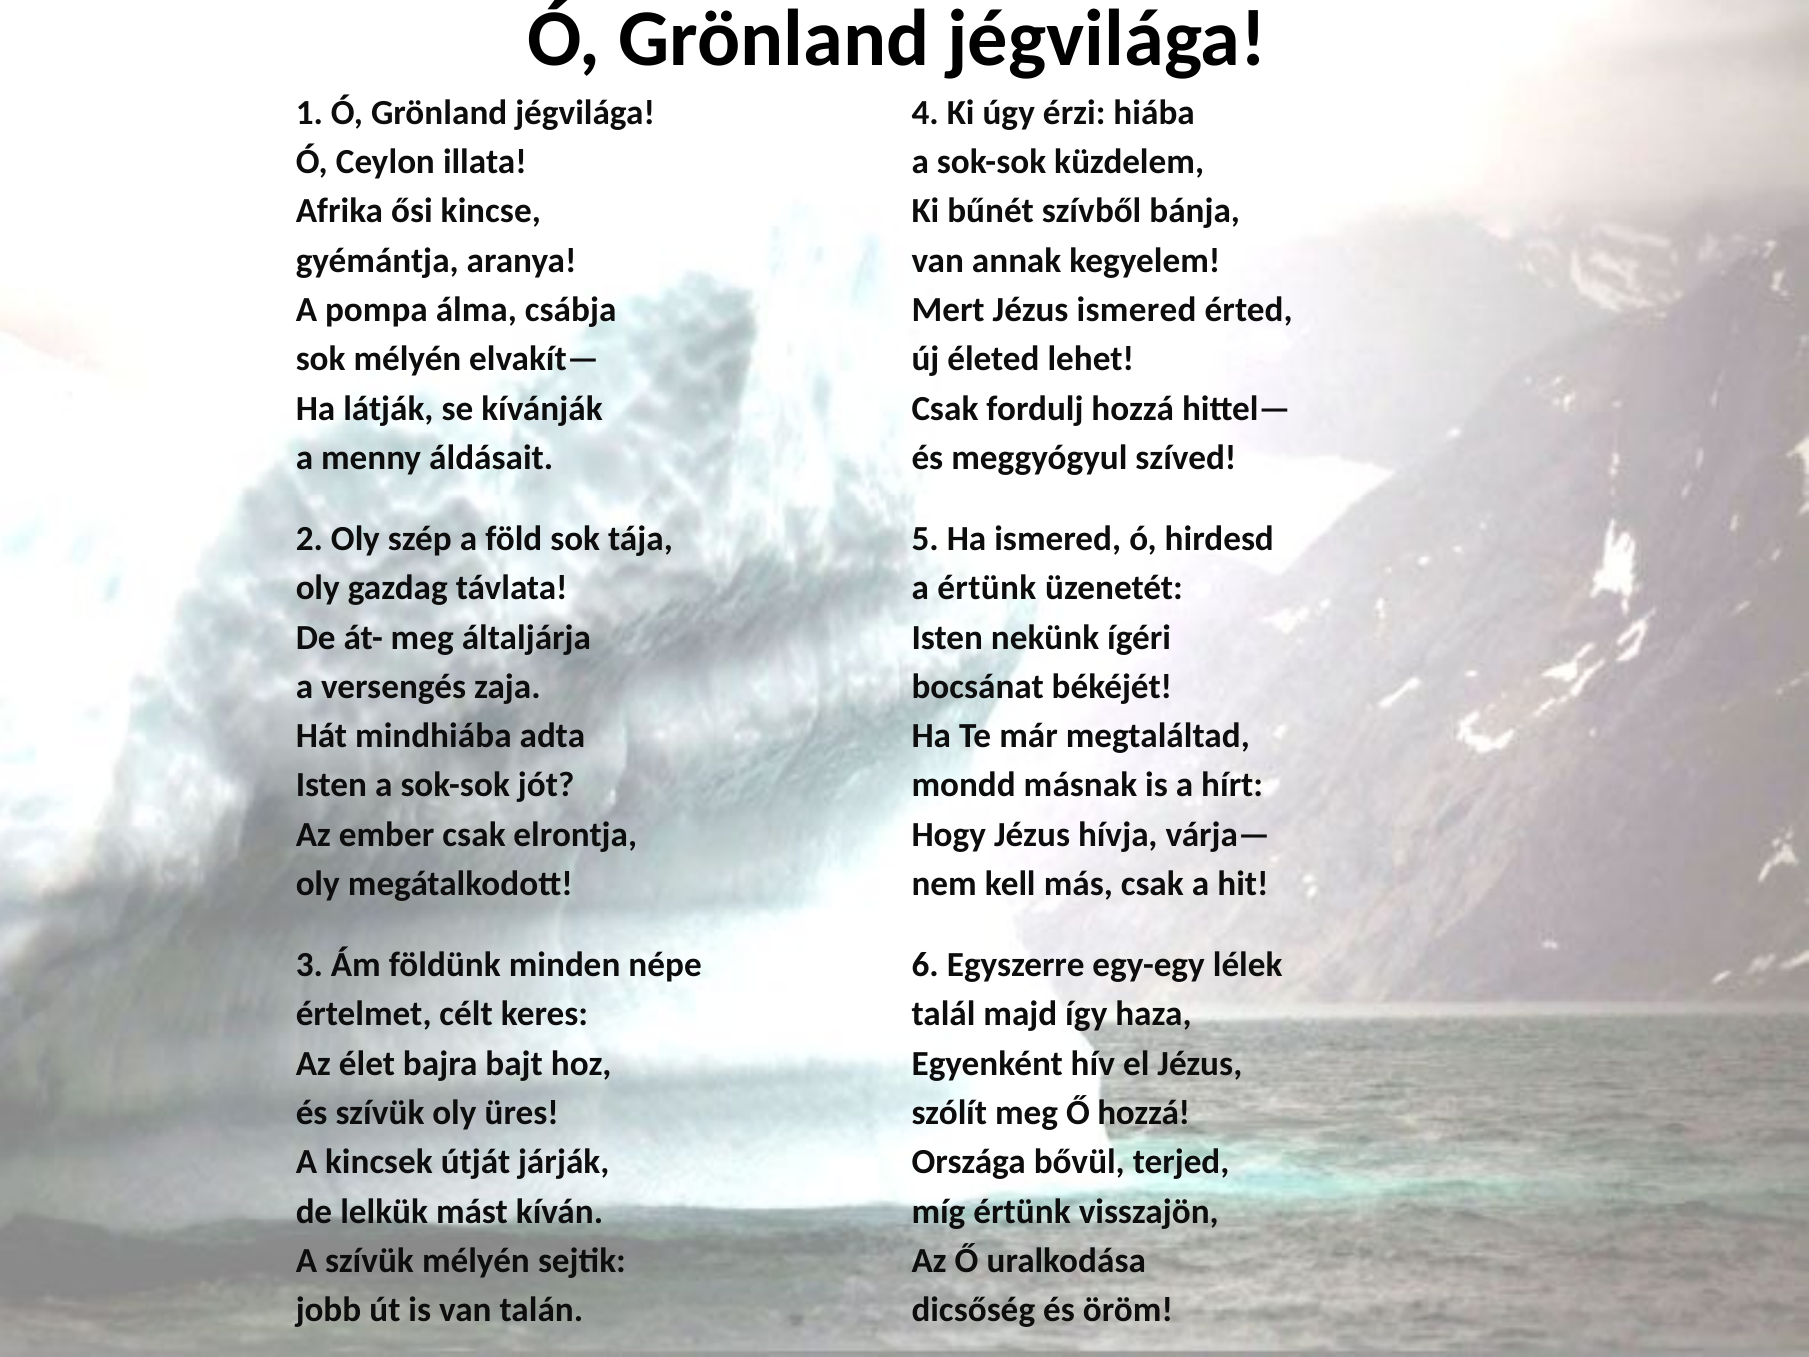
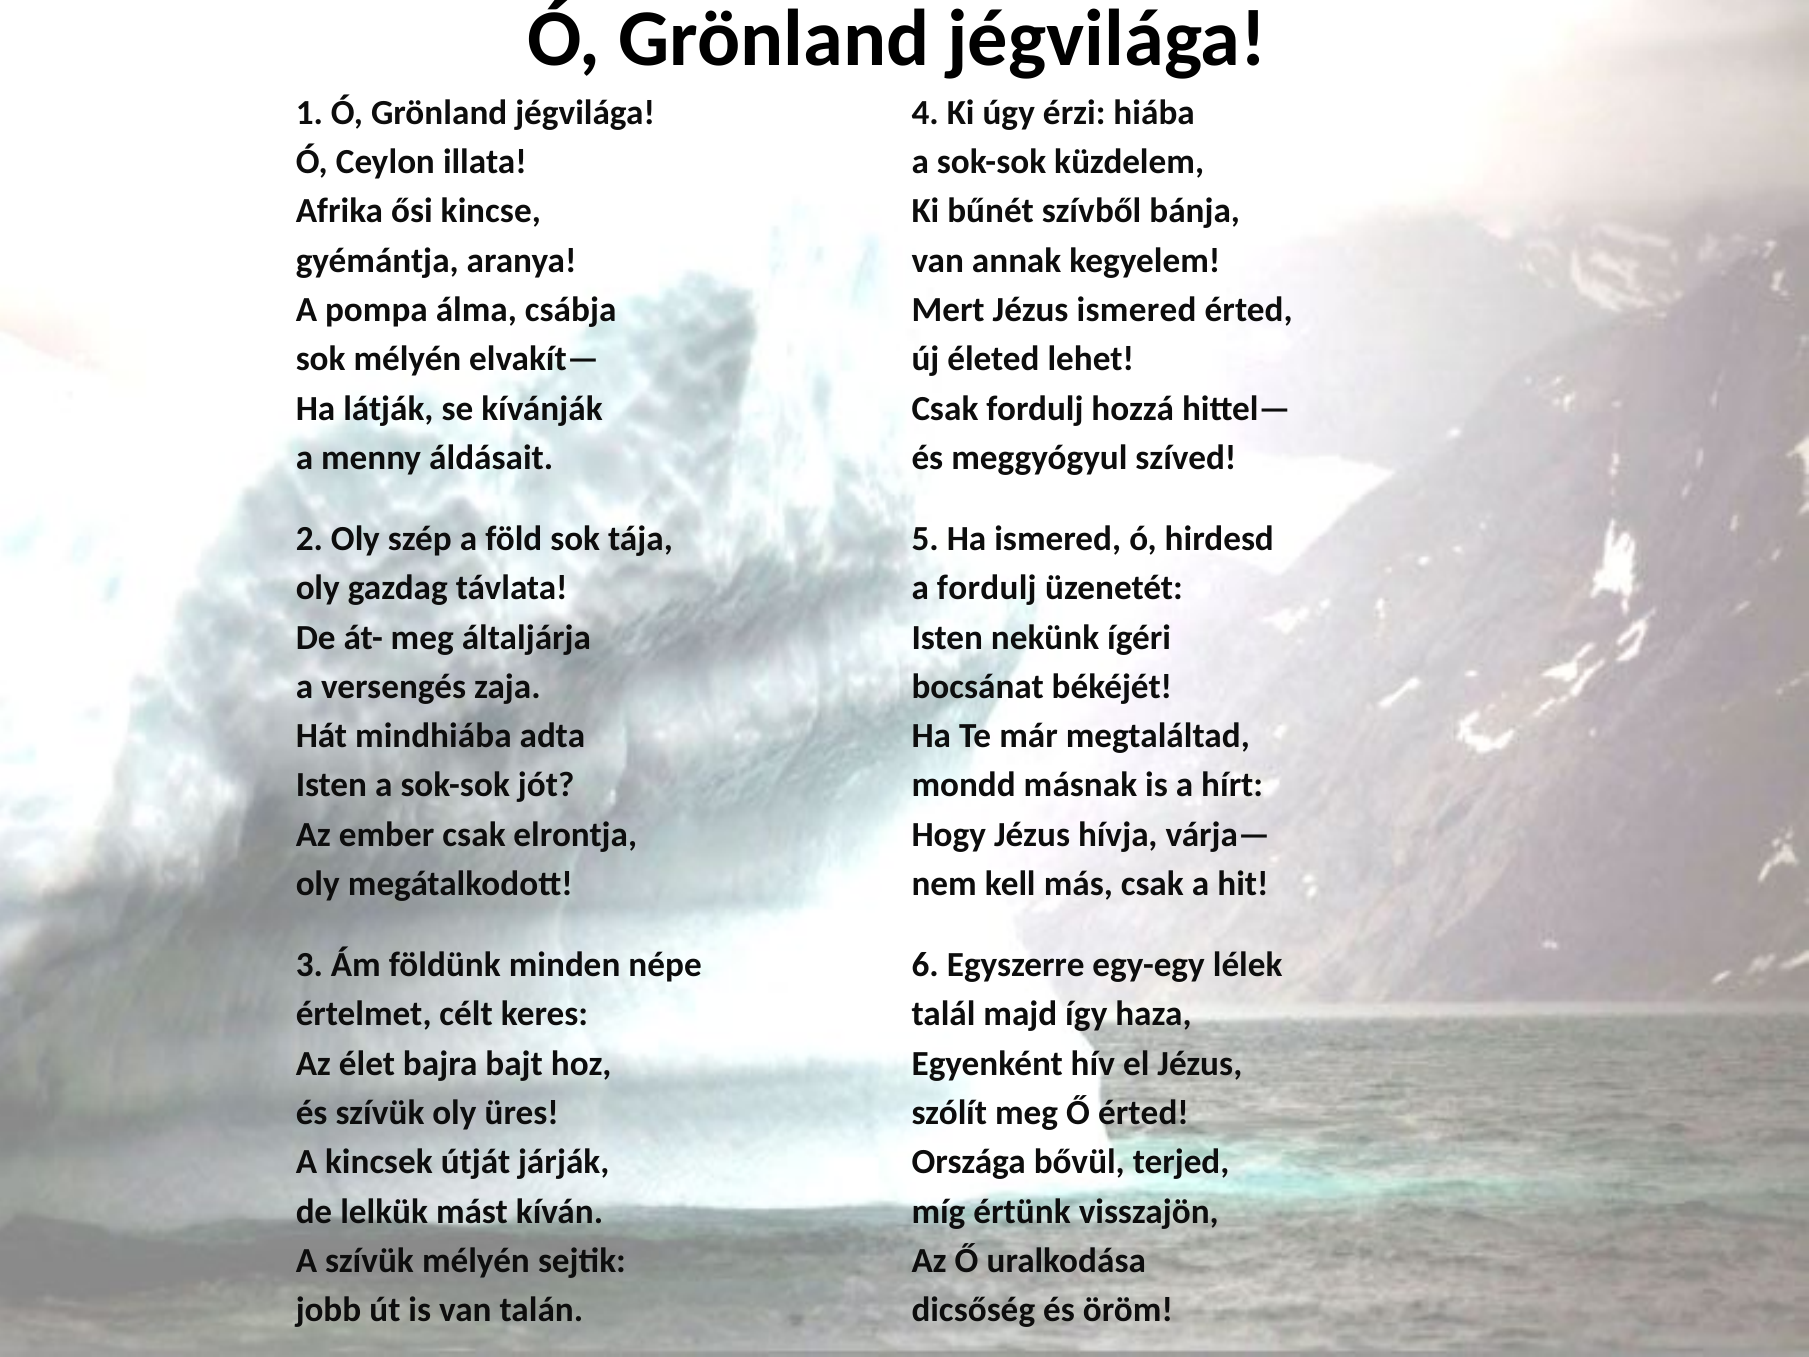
a értünk: értünk -> fordulj
Ő hozzá: hozzá -> érted
